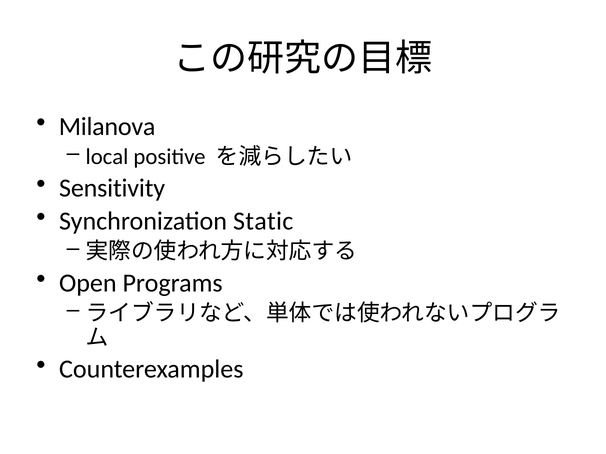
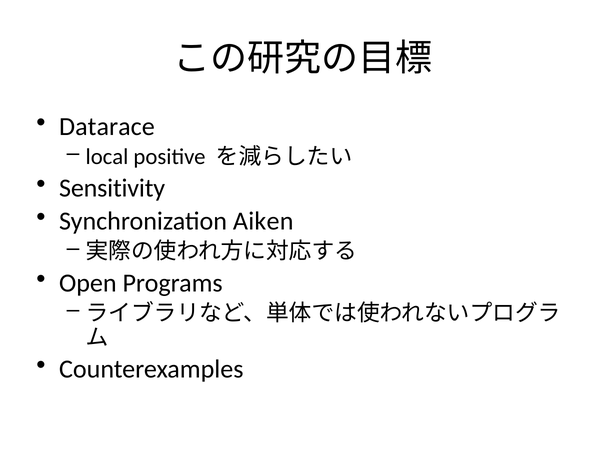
Milanova: Milanova -> Datarace
Static: Static -> Aiken
